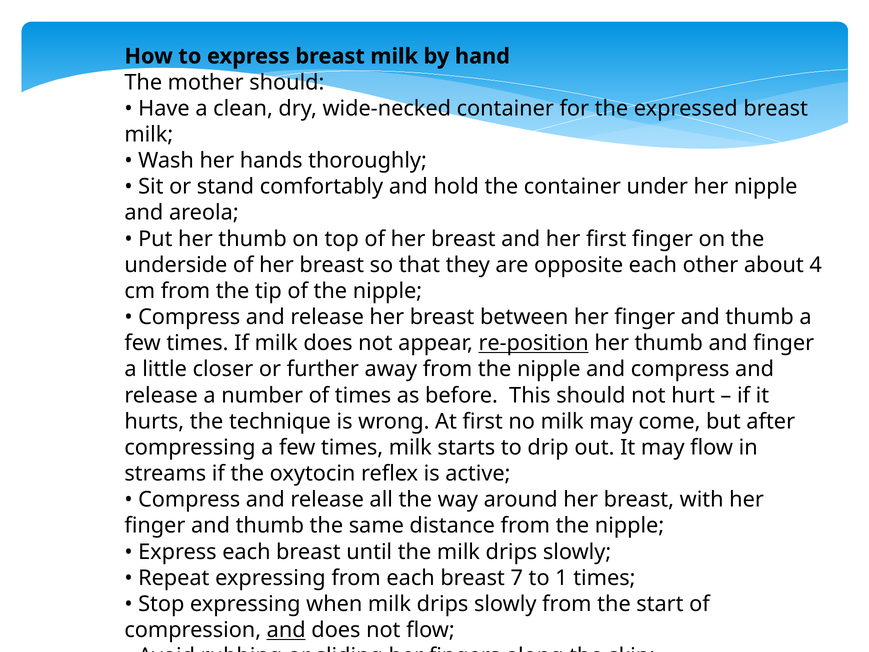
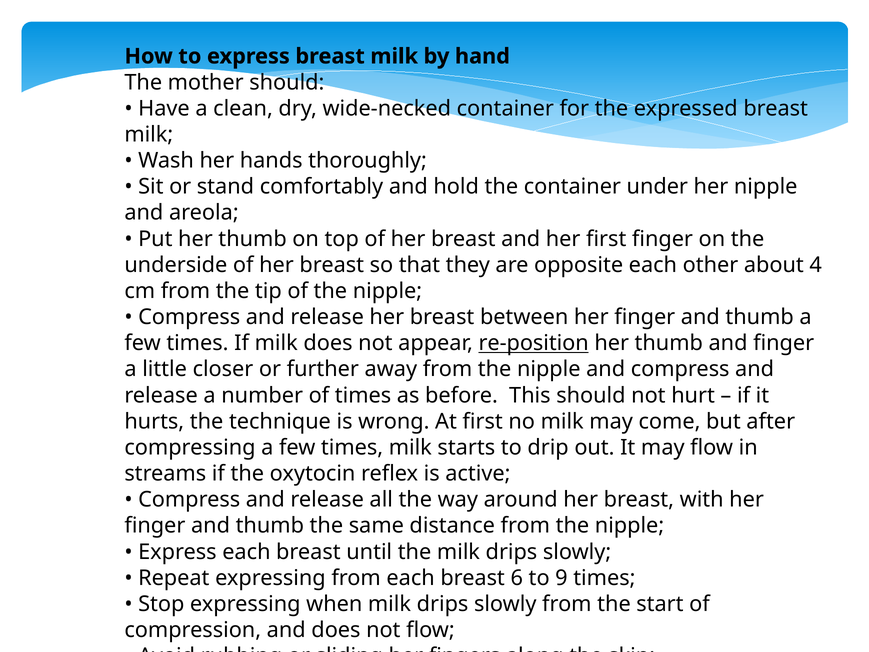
7: 7 -> 6
1: 1 -> 9
and at (286, 630) underline: present -> none
